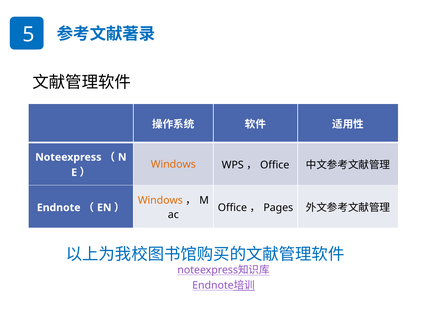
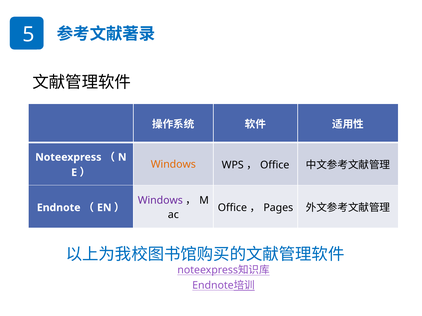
Windows at (160, 201) colour: orange -> purple
